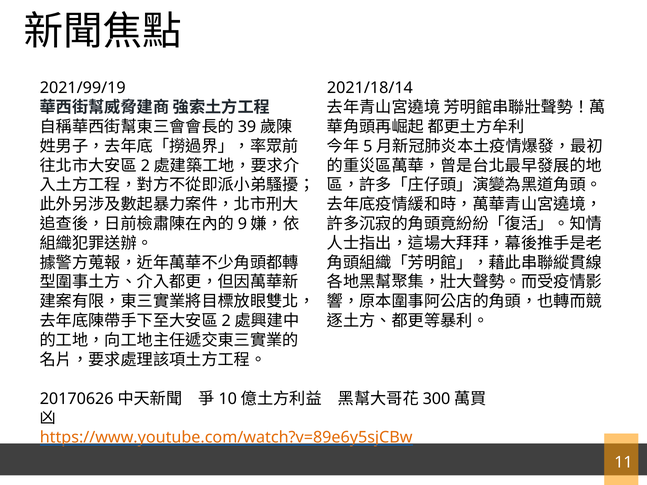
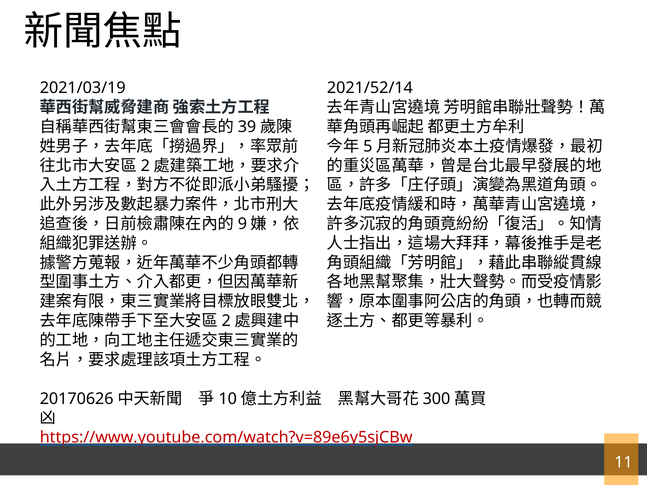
2021/99/19: 2021/99/19 -> 2021/03/19
2021/18/14: 2021/18/14 -> 2021/52/14
https://www.youtube.com/watch?v=89e6y5sjCBw colour: orange -> red
